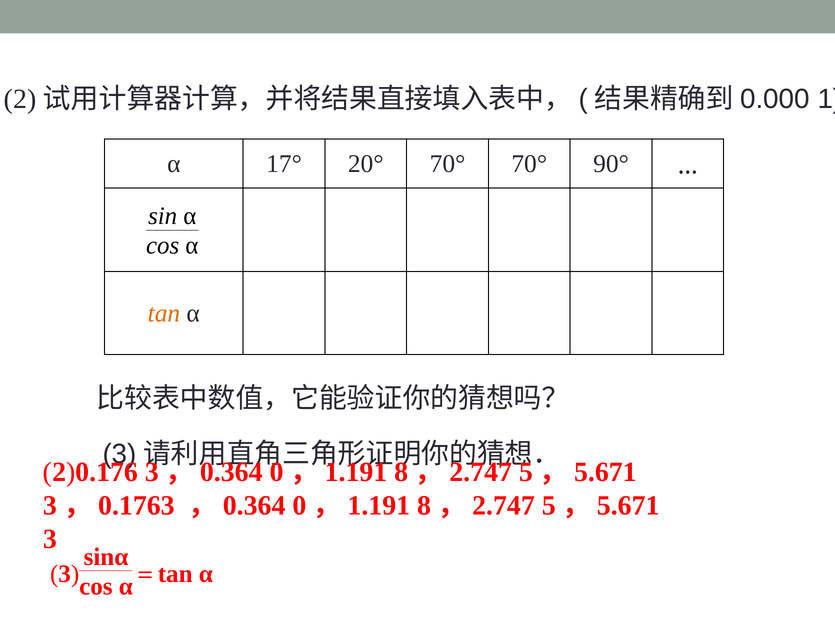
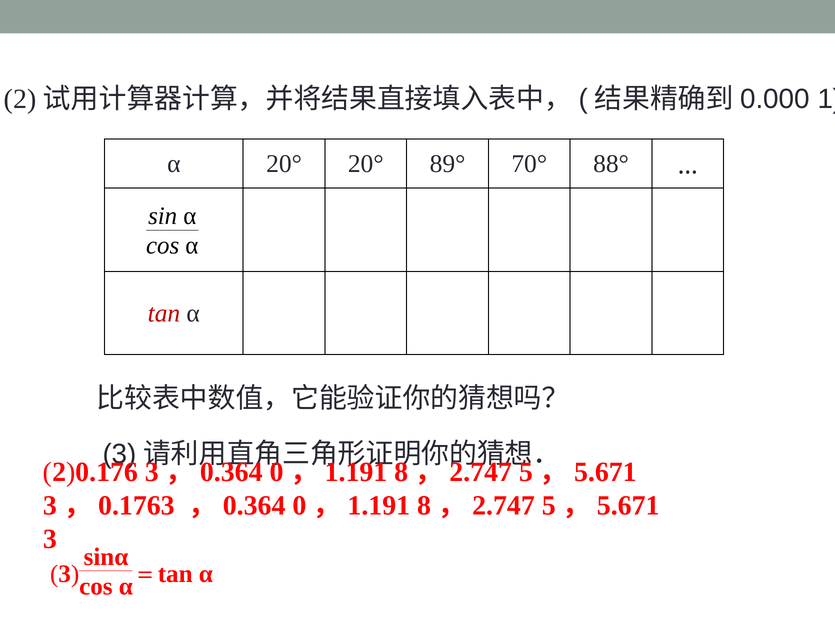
α 17°: 17° -> 20°
20° 70°: 70° -> 89°
90°: 90° -> 88°
tan colour: orange -> red
